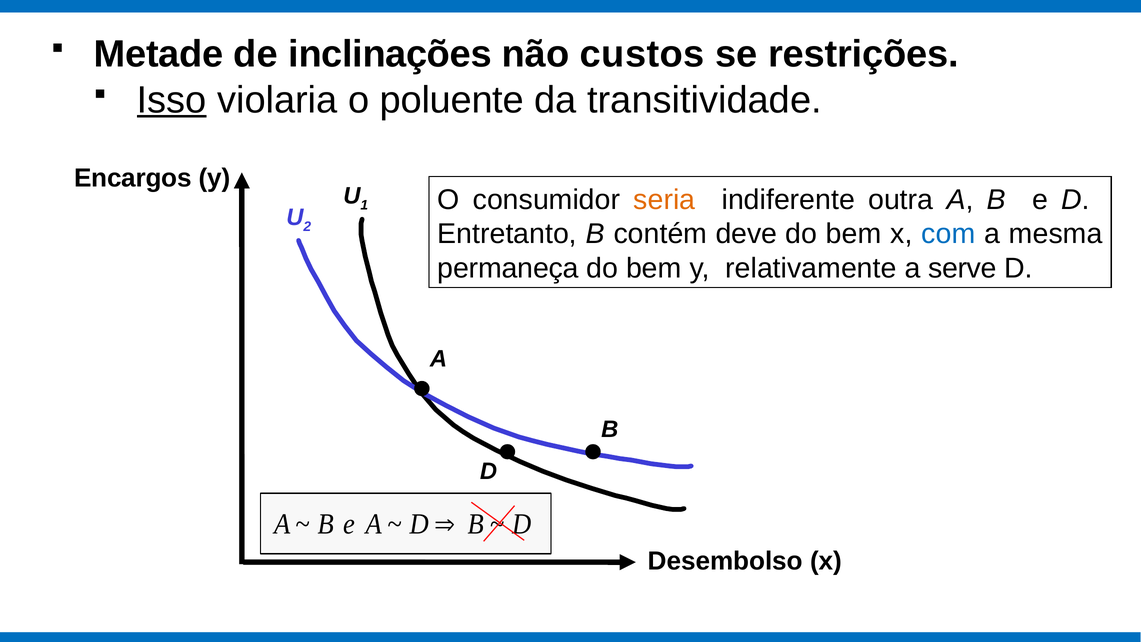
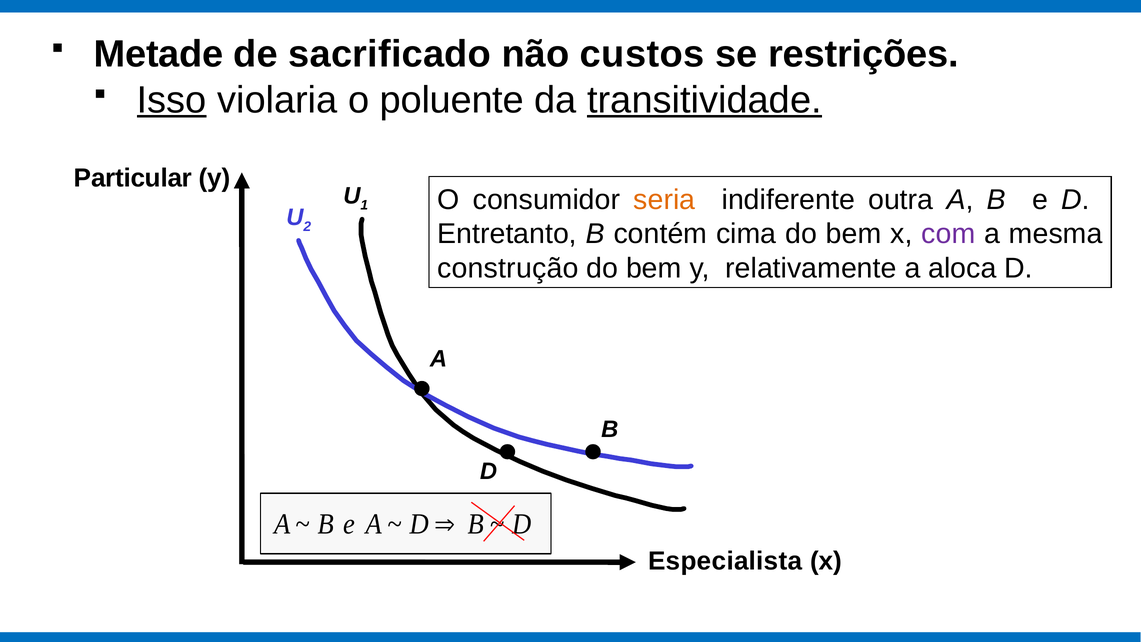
inclinações: inclinações -> sacrificado
transitividade underline: none -> present
Encargos: Encargos -> Particular
deve: deve -> cima
com colour: blue -> purple
permaneça: permaneça -> construção
serve: serve -> aloca
Desembolso: Desembolso -> Especialista
